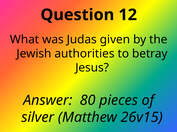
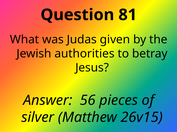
12: 12 -> 81
80: 80 -> 56
